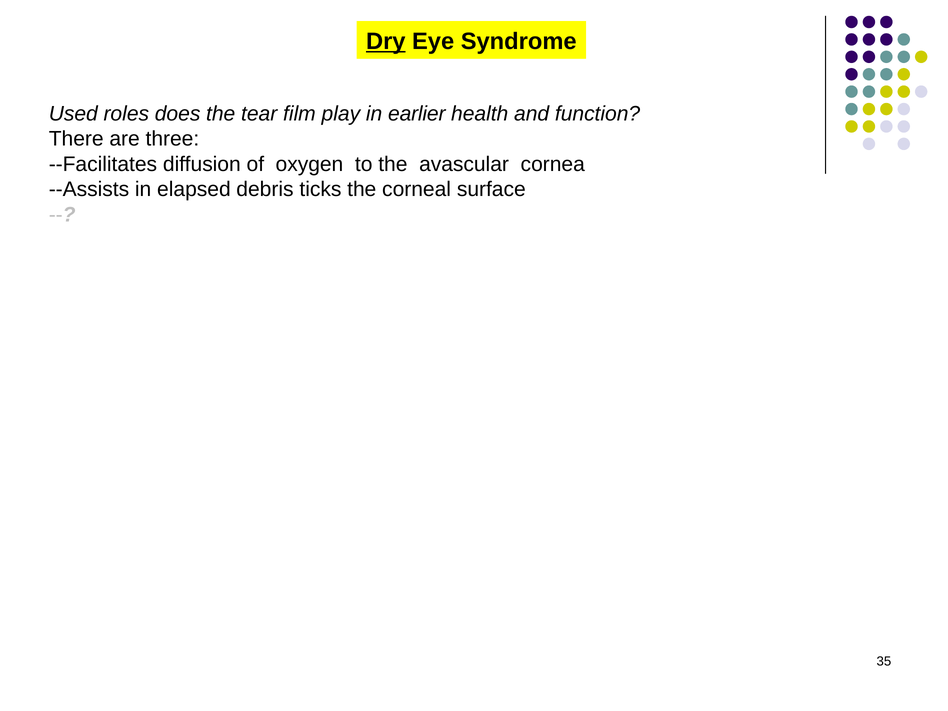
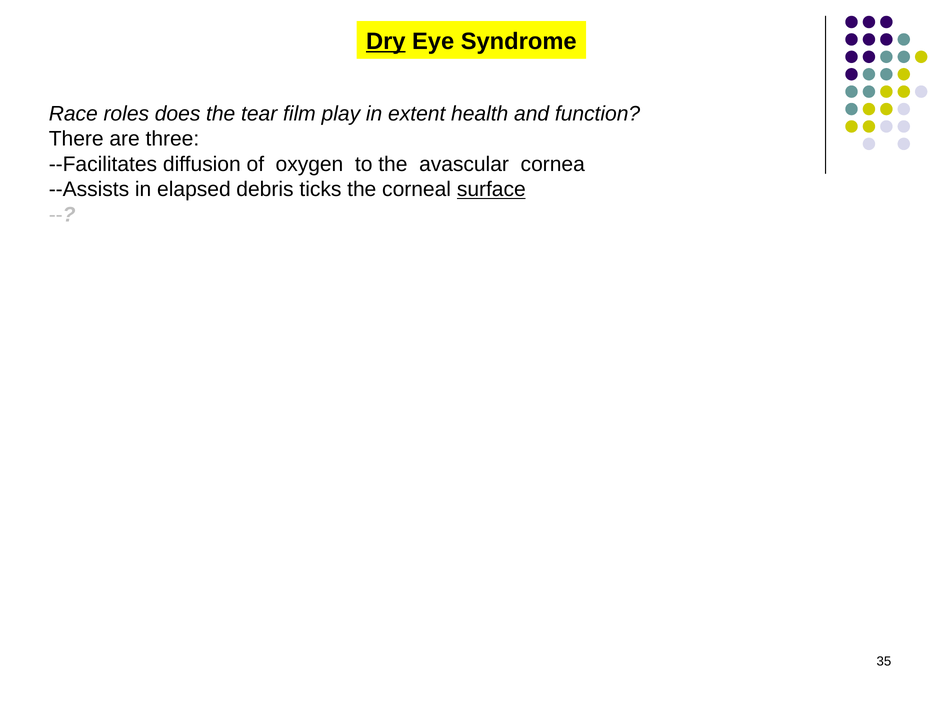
Used: Used -> Race
earlier: earlier -> extent
surface underline: none -> present
